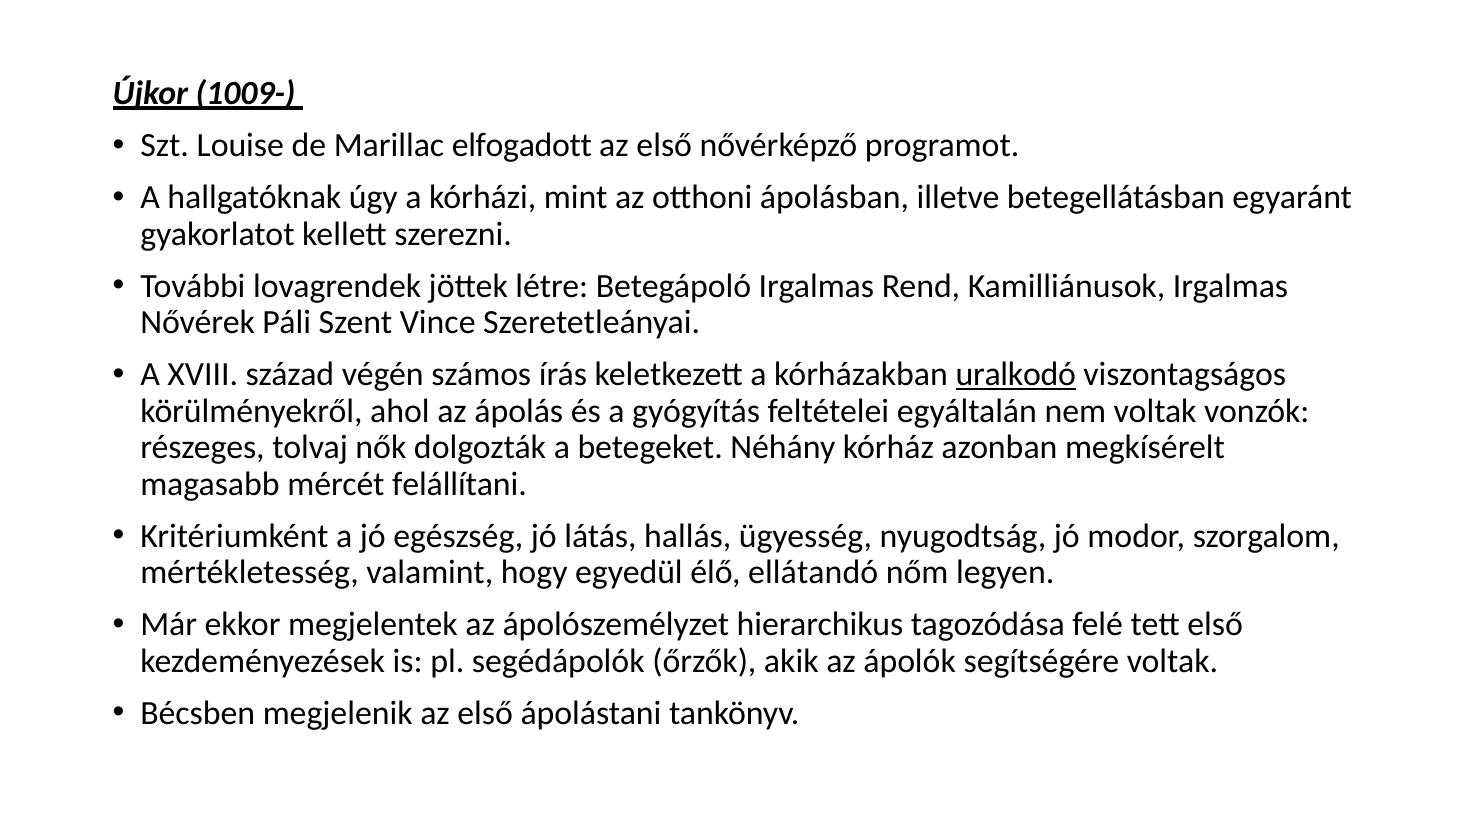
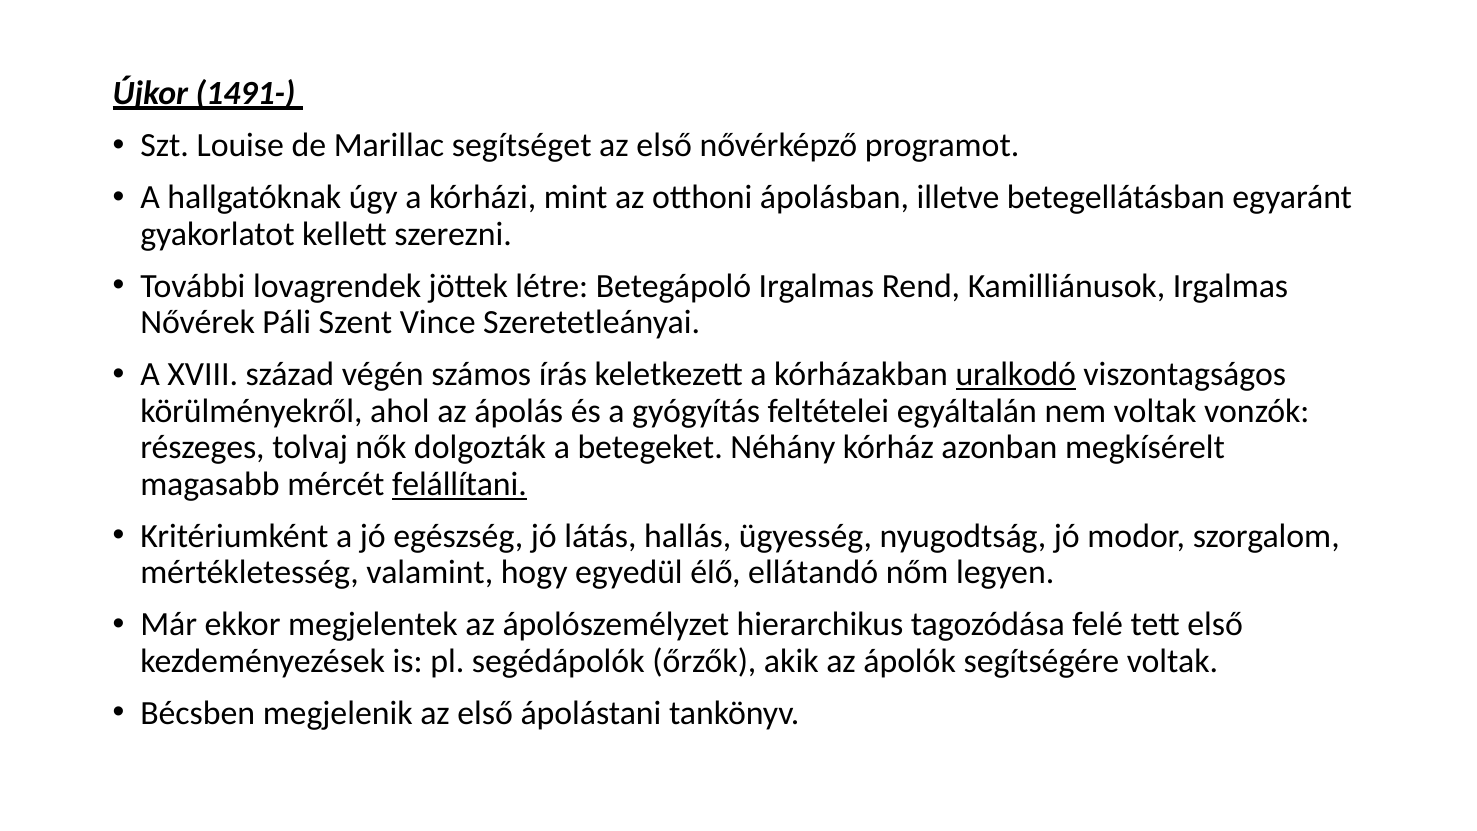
1009-: 1009- -> 1491-
elfogadott: elfogadott -> segítséget
felállítani underline: none -> present
